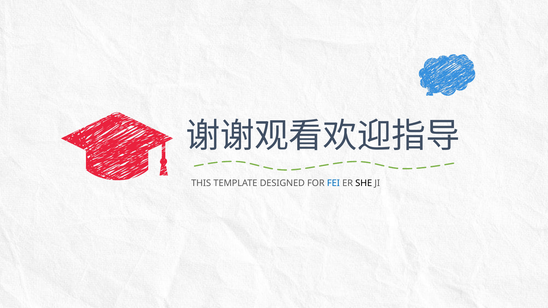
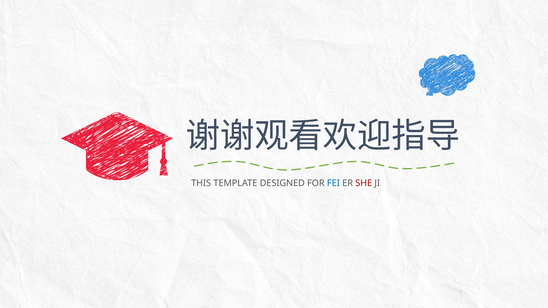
SHE colour: black -> red
